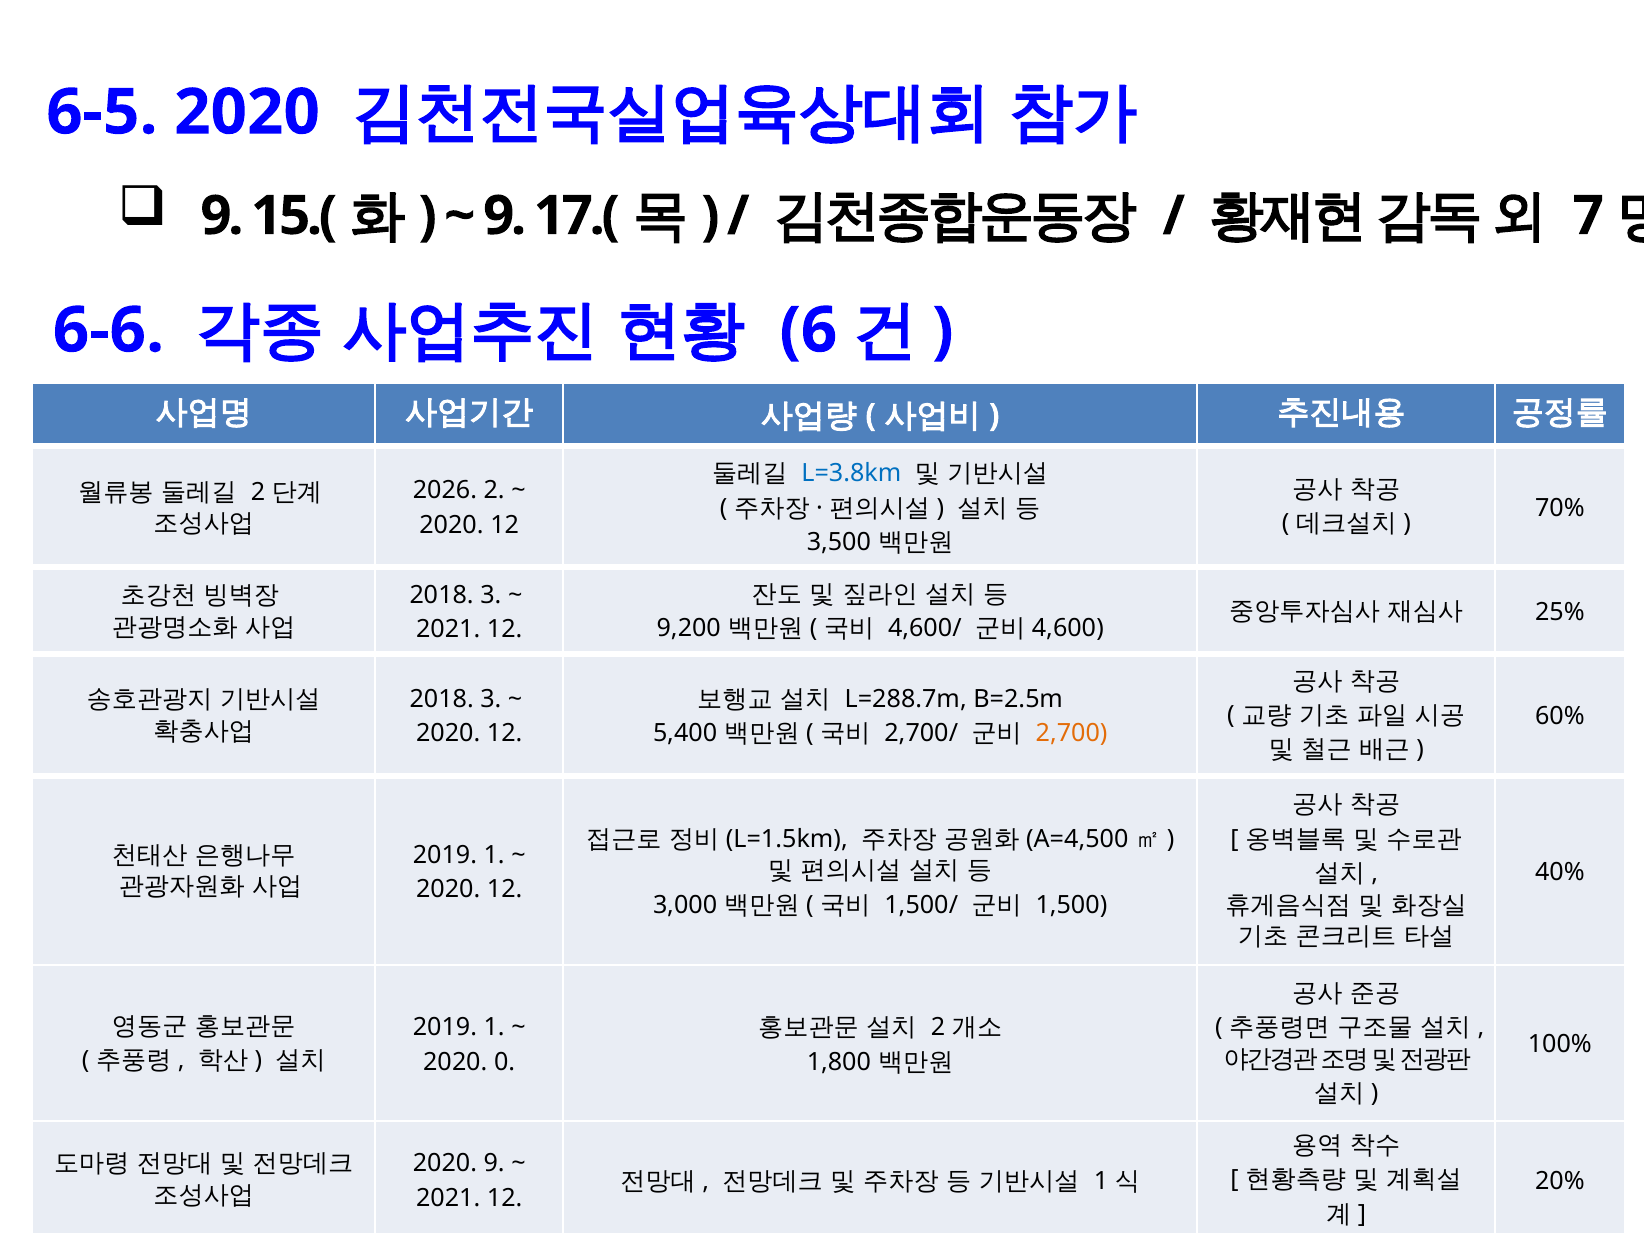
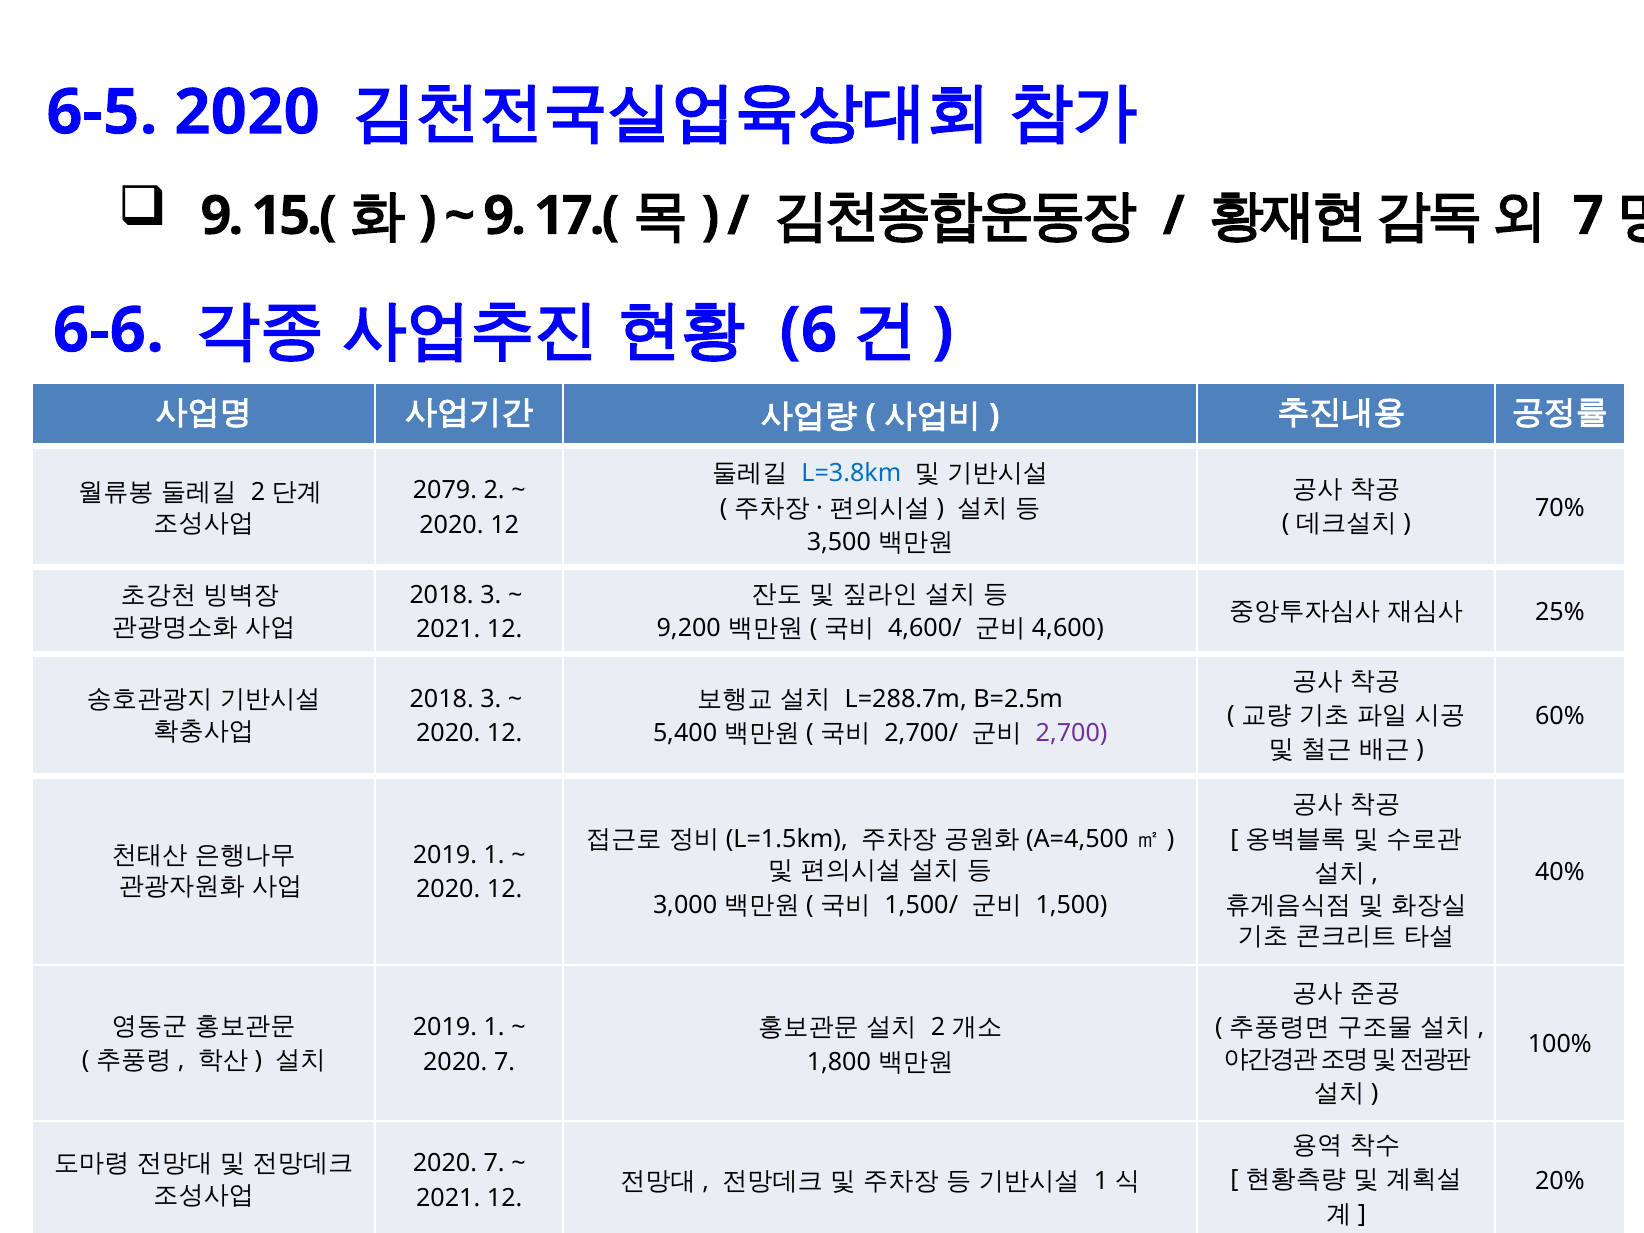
2026: 2026 -> 2079
2,700 colour: orange -> purple
0 at (505, 1062): 0 -> 7
9 at (494, 1164): 9 -> 7
